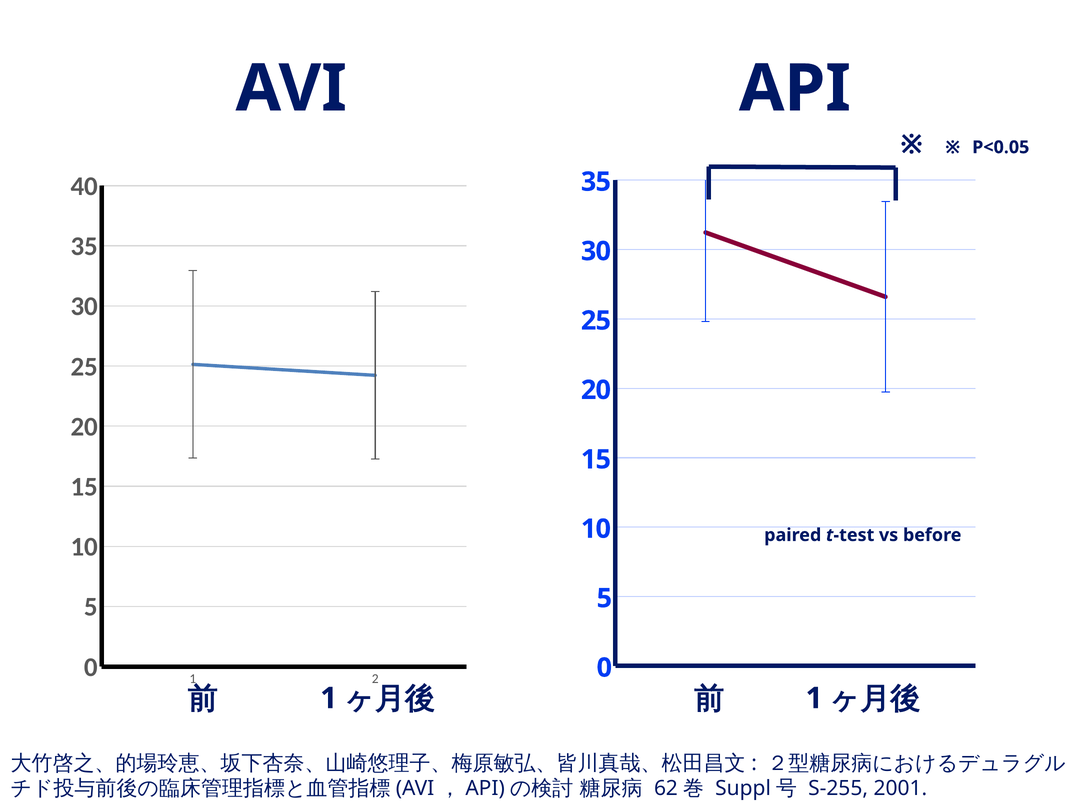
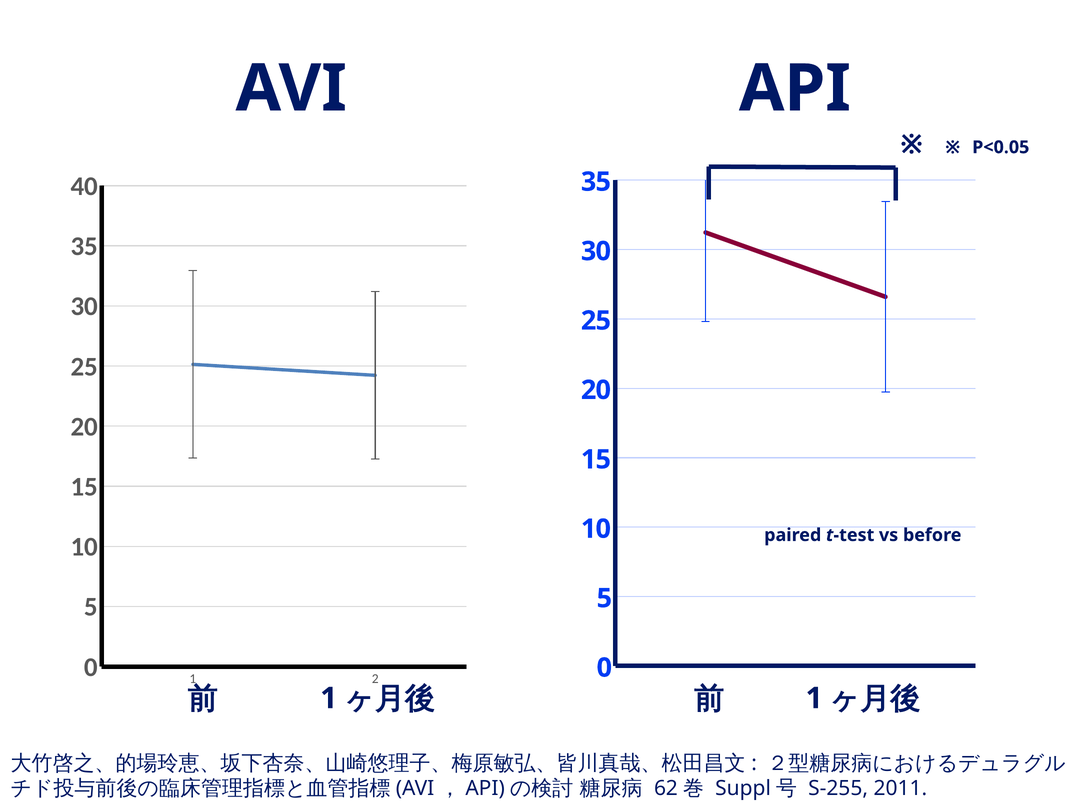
2001: 2001 -> 2011
